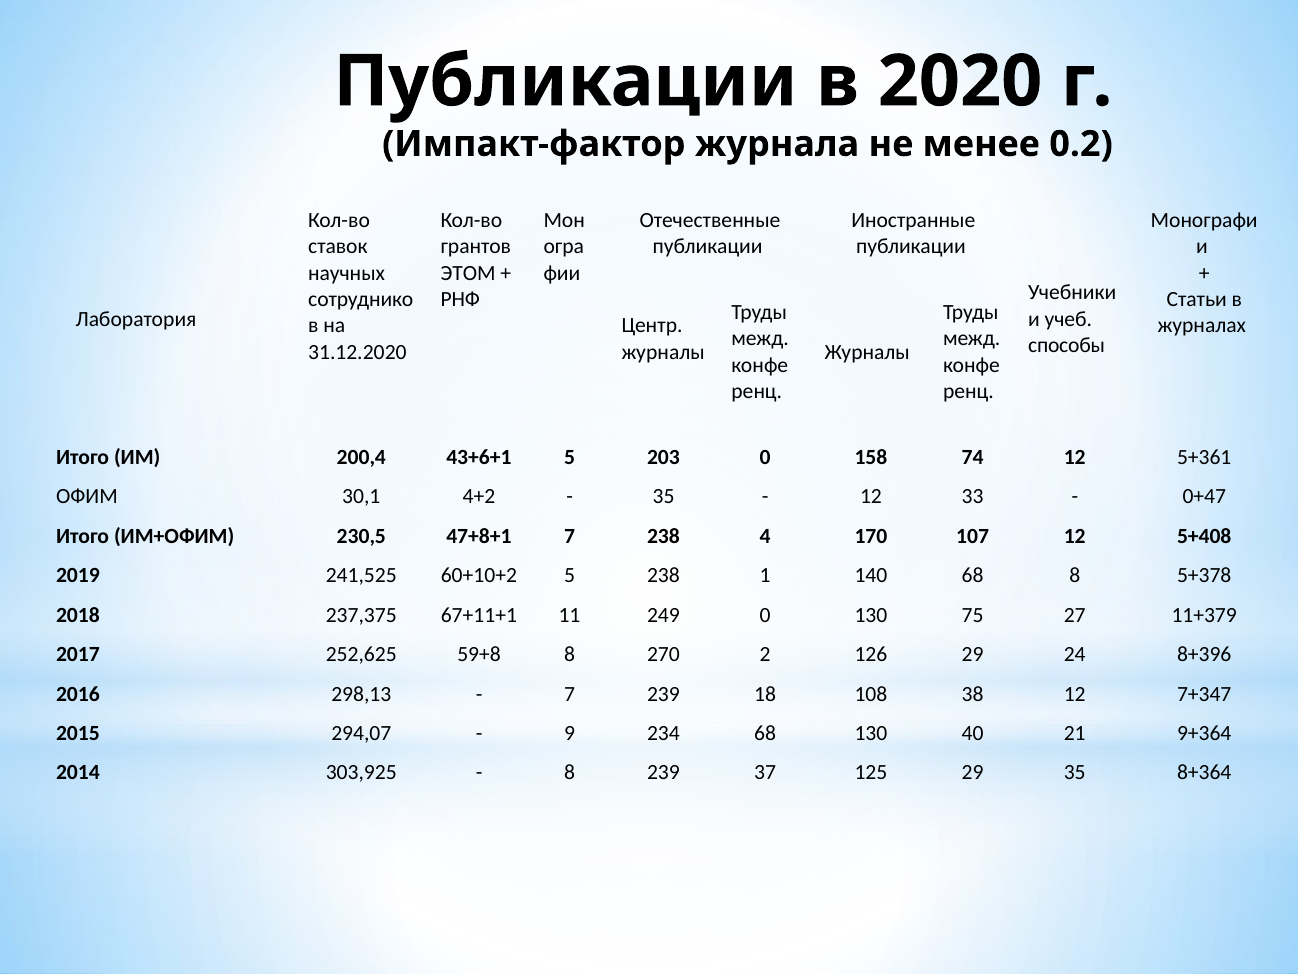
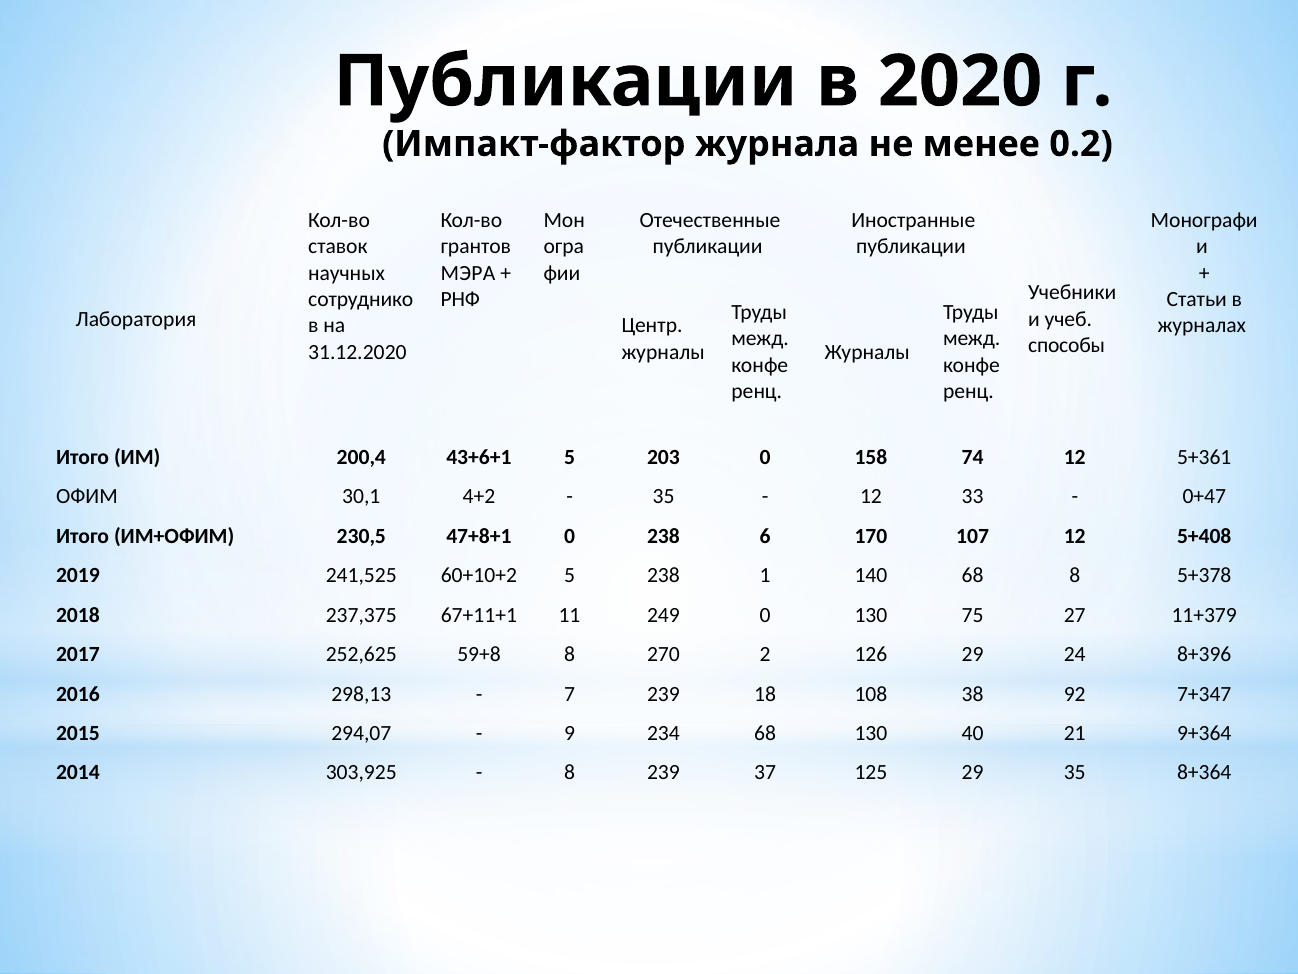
ЭТОМ: ЭТОМ -> МЭРА
47+8+1 7: 7 -> 0
4: 4 -> 6
38 12: 12 -> 92
